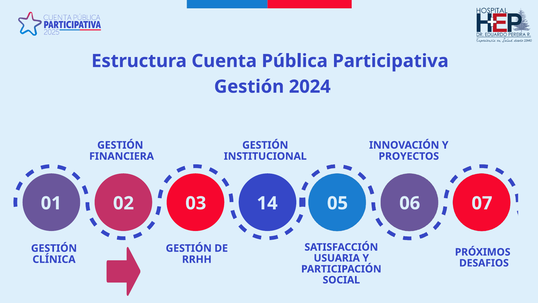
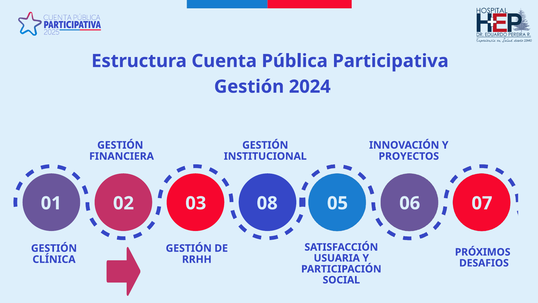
14: 14 -> 08
